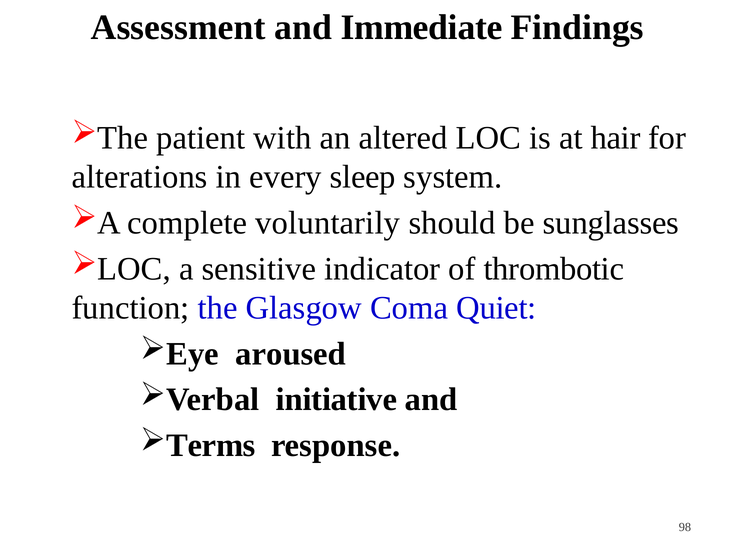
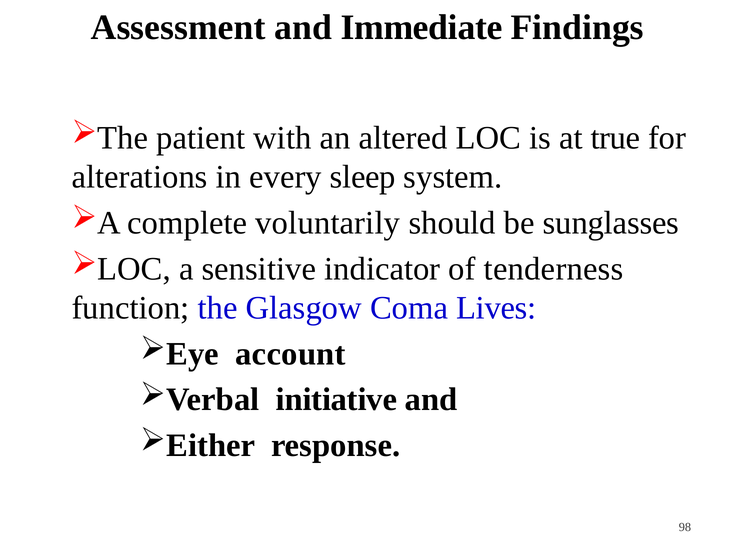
hair: hair -> true
thrombotic: thrombotic -> tenderness
Quiet: Quiet -> Lives
aroused: aroused -> account
Terms: Terms -> Either
